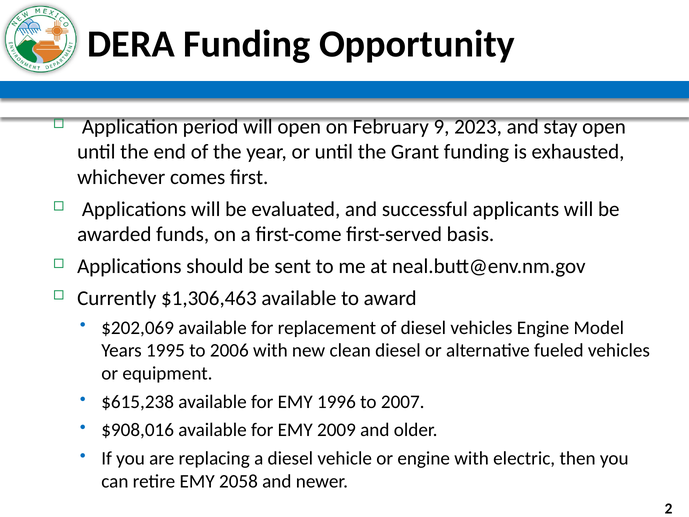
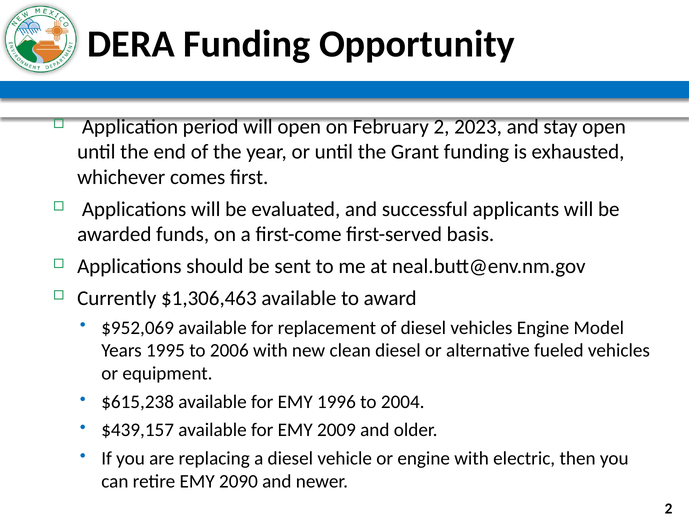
February 9: 9 -> 2
$202,069: $202,069 -> $952,069
2007: 2007 -> 2004
$908,016: $908,016 -> $439,157
2058: 2058 -> 2090
